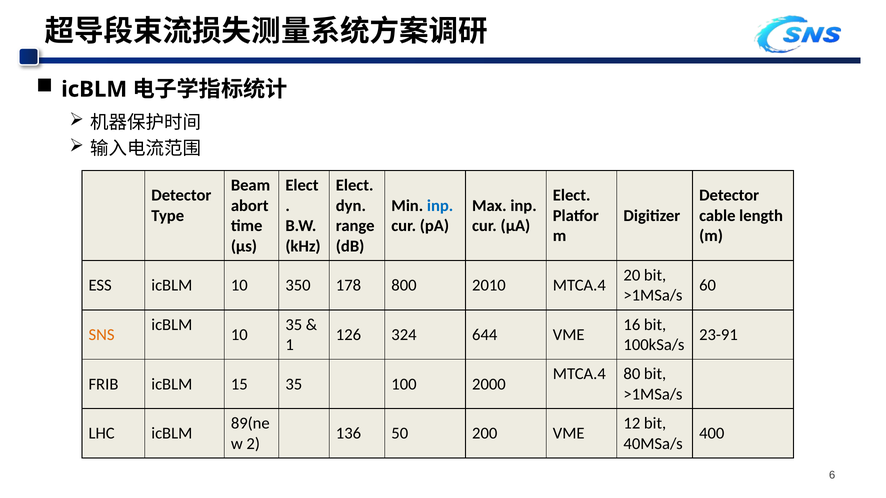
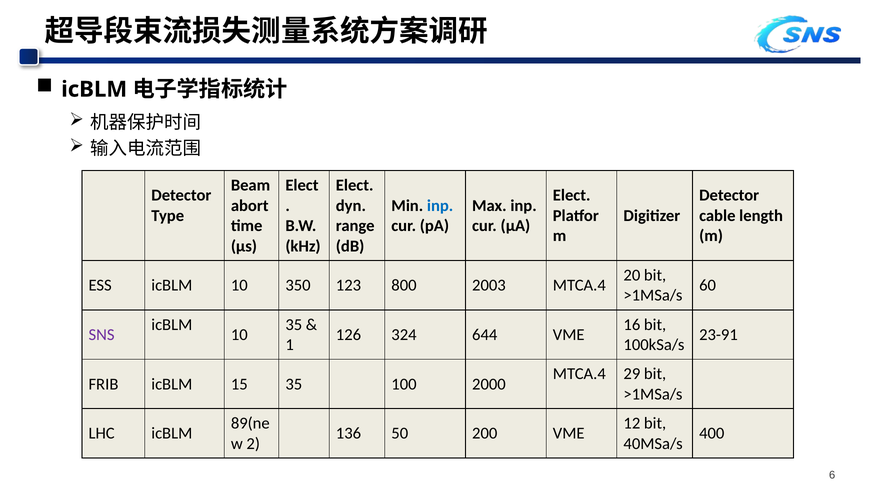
178: 178 -> 123
2010: 2010 -> 2003
SNS colour: orange -> purple
80: 80 -> 29
